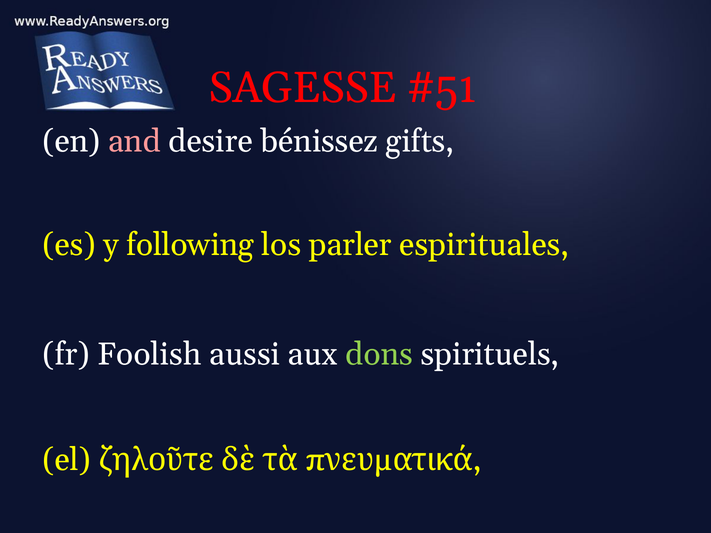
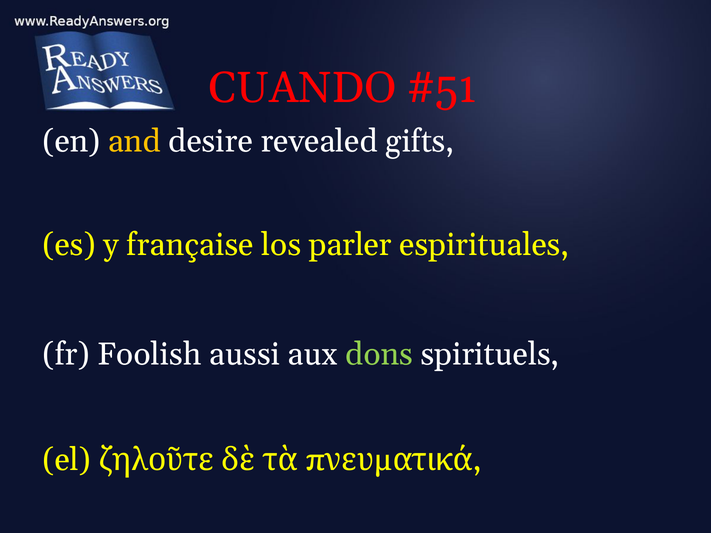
SAGESSE: SAGESSE -> CUANDO
and colour: pink -> yellow
bénissez: bénissez -> revealed
following: following -> française
